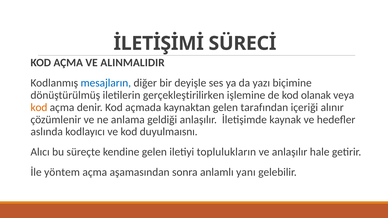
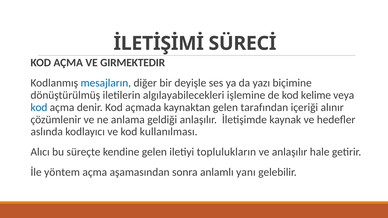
ALINMALIDIR: ALINMALIDIR -> GIRMEKTEDIR
gerçekleştirilirken: gerçekleştirilirken -> algılayabilecekleri
olanak: olanak -> kelime
kod at (39, 107) colour: orange -> blue
duyulmaısnı: duyulmaısnı -> kullanılması
